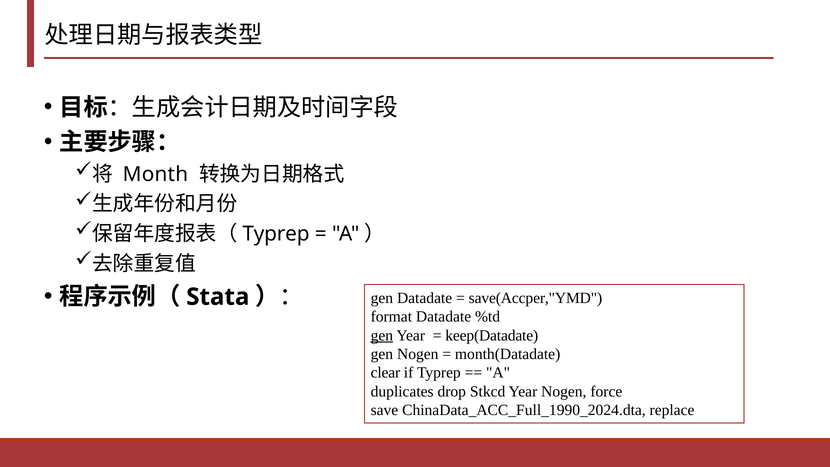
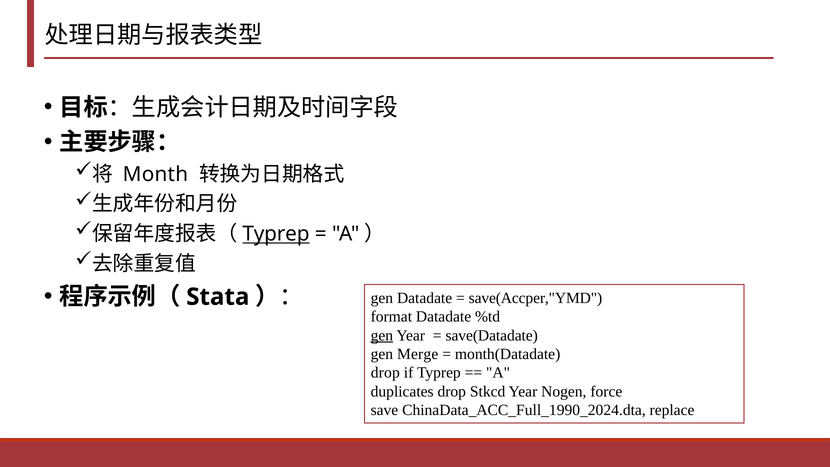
Typrep at (276, 234) underline: none -> present
keep(Datadate: keep(Datadate -> save(Datadate
gen Nogen: Nogen -> Merge
clear at (385, 373): clear -> drop
